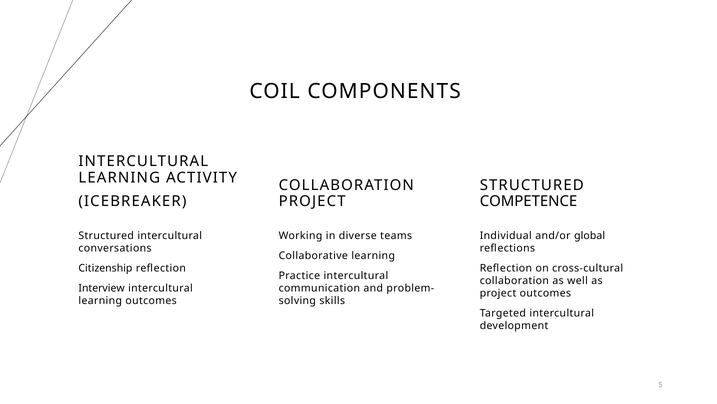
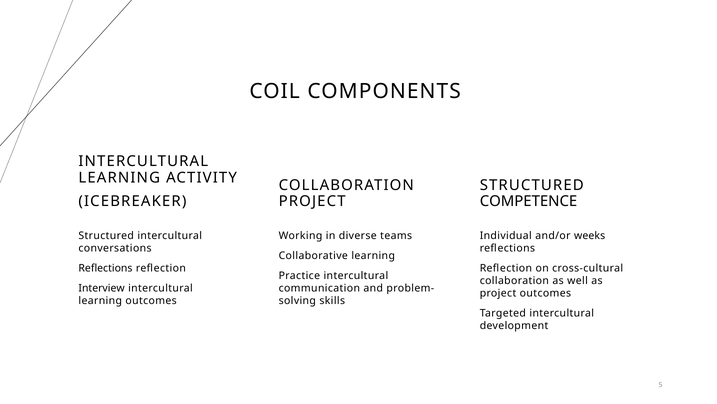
global: global -> weeks
Citizenship at (105, 268): Citizenship -> Reflections
